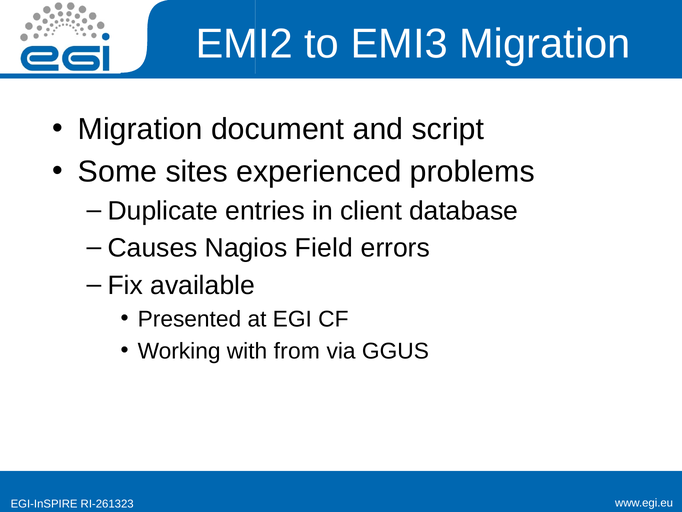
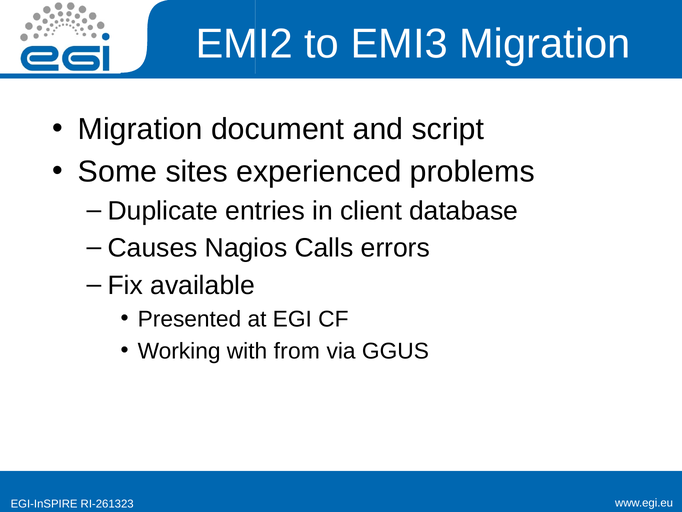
Field: Field -> Calls
